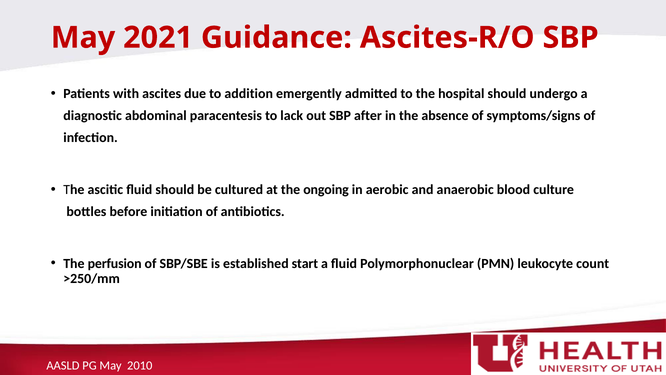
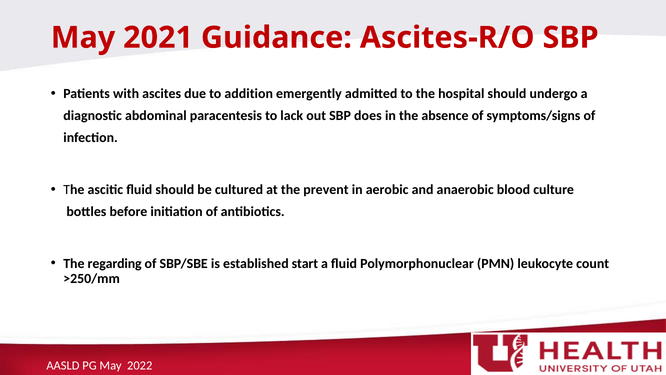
after: after -> does
ongoing: ongoing -> prevent
perfusion: perfusion -> regarding
2010: 2010 -> 2022
